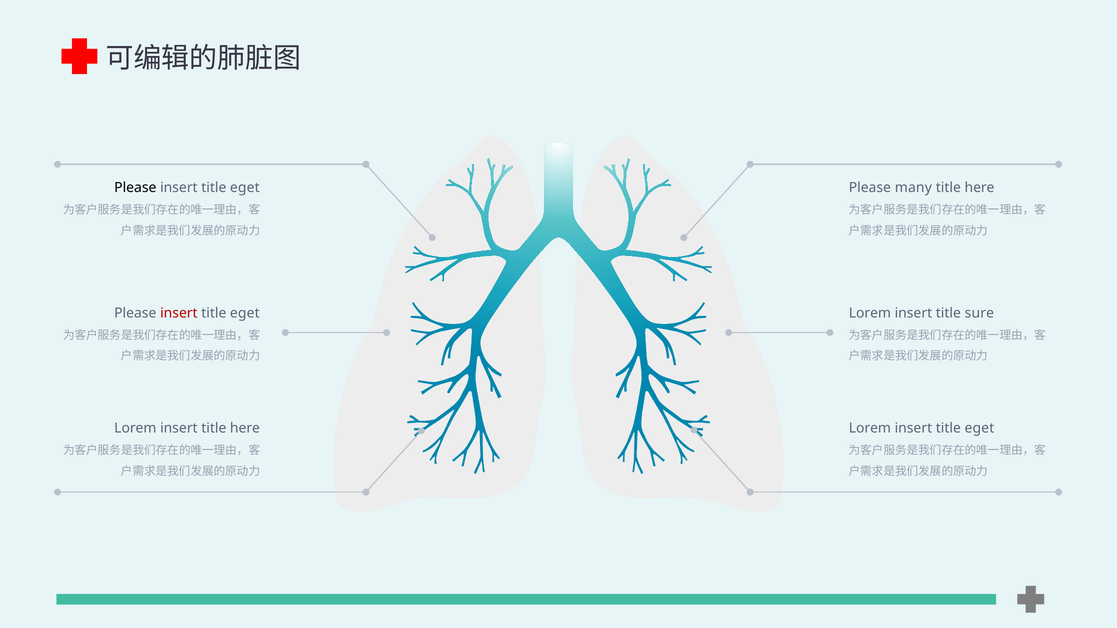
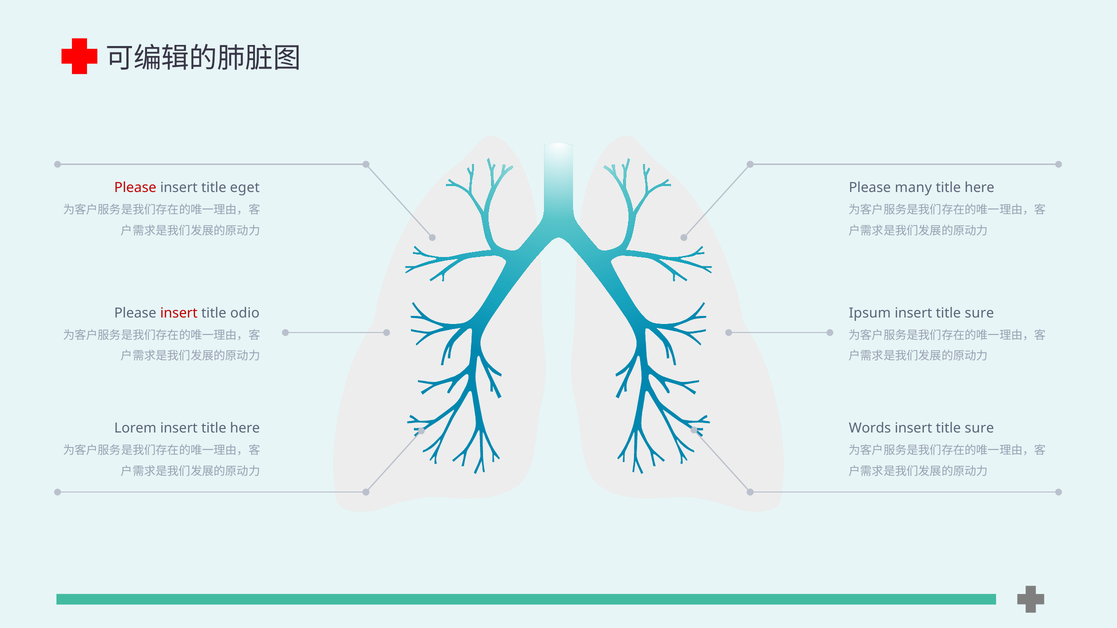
Please at (135, 188) colour: black -> red
eget at (245, 313): eget -> odio
Lorem at (870, 313): Lorem -> Ipsum
Lorem at (870, 429): Lorem -> Words
eget at (979, 429): eget -> sure
